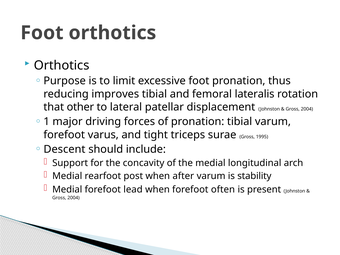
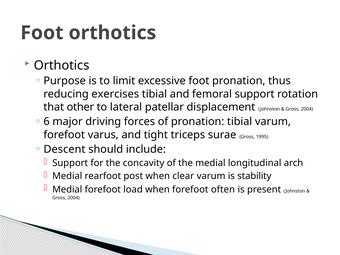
improves: improves -> exercises
femoral lateralis: lateralis -> support
1: 1 -> 6
after: after -> clear
lead: lead -> load
